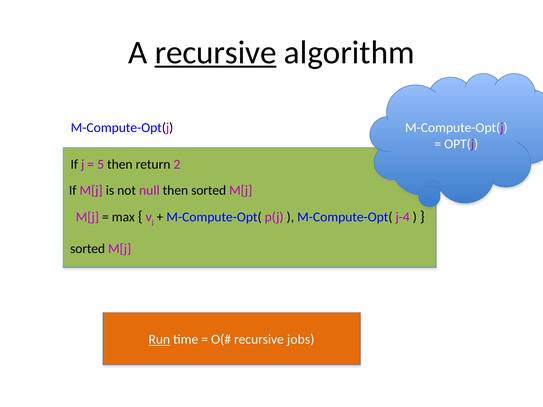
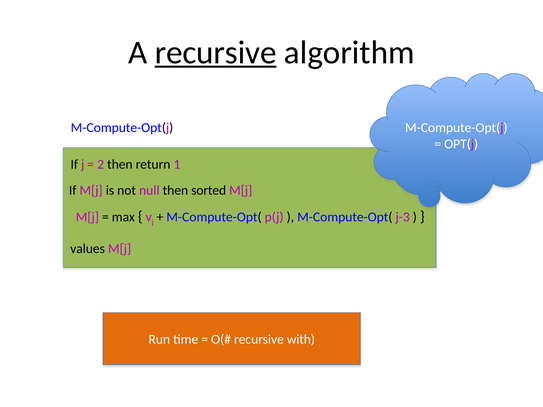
5: 5 -> 2
2: 2 -> 1
j-4: j-4 -> j-3
sorted at (88, 249): sorted -> values
Run underline: present -> none
jobs: jobs -> with
